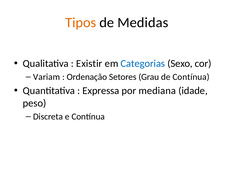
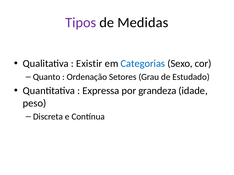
Tipos colour: orange -> purple
Variam: Variam -> Quanto
de Contínua: Contínua -> Estudado
mediana: mediana -> grandeza
